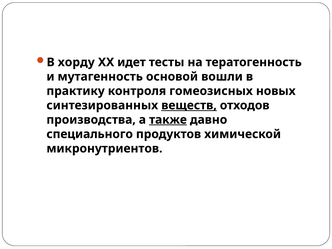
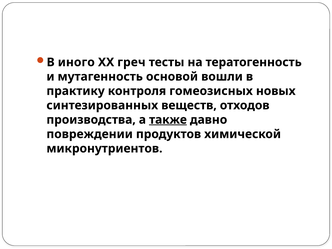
хорду: хорду -> иного
идет: идет -> греч
веществ underline: present -> none
специального: специального -> повреждении
